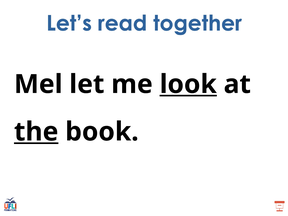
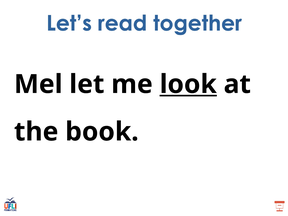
the underline: present -> none
